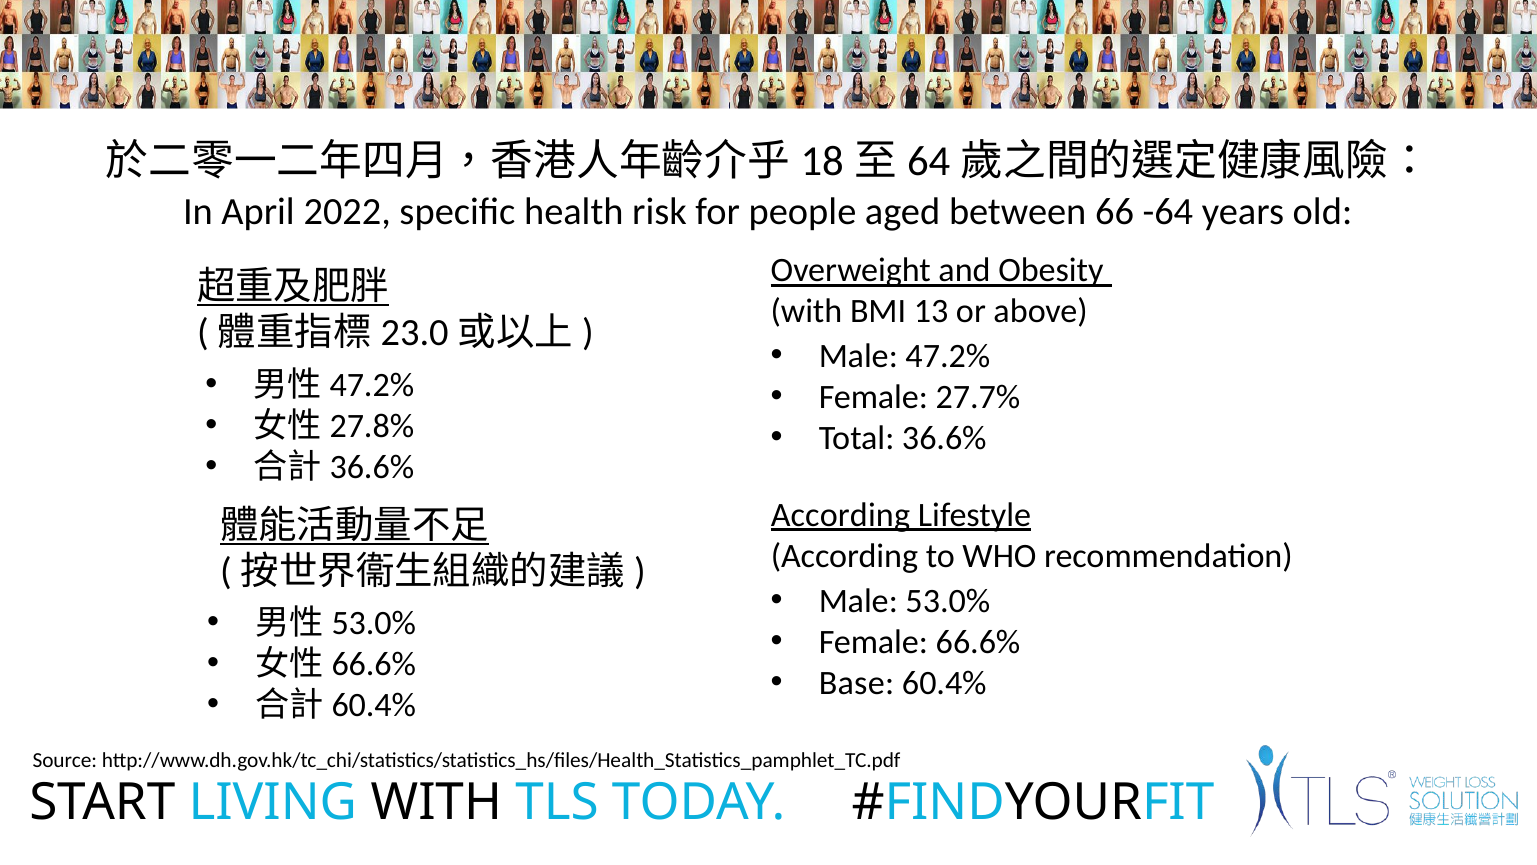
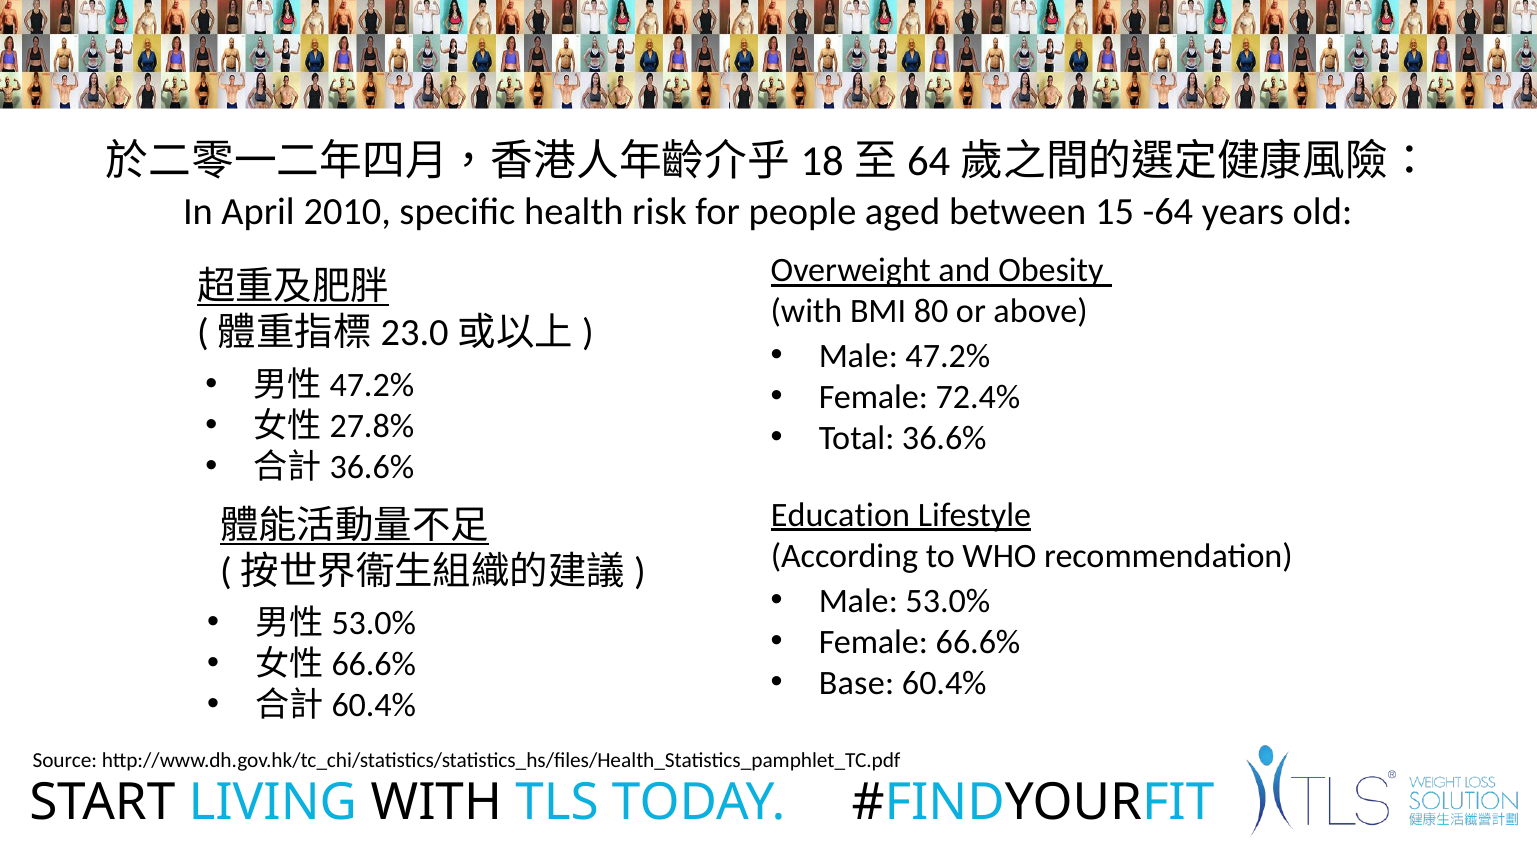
2022: 2022 -> 2010
66: 66 -> 15
13: 13 -> 80
27.7%: 27.7% -> 72.4%
According at (840, 515): According -> Education
